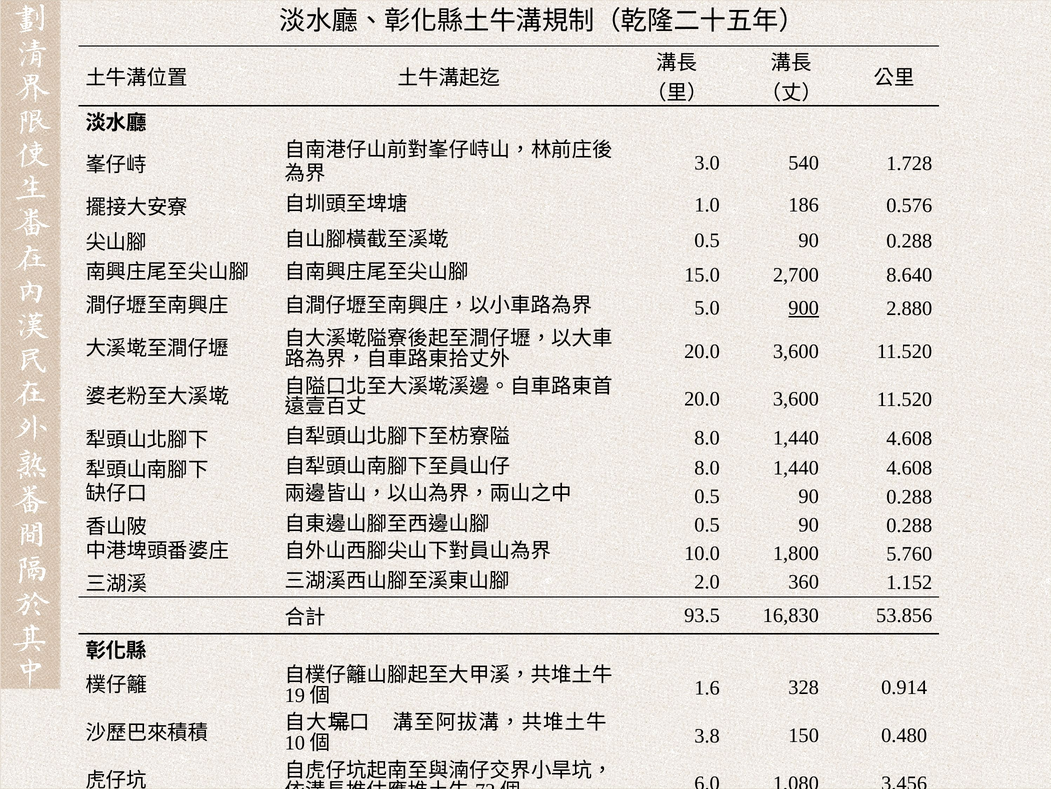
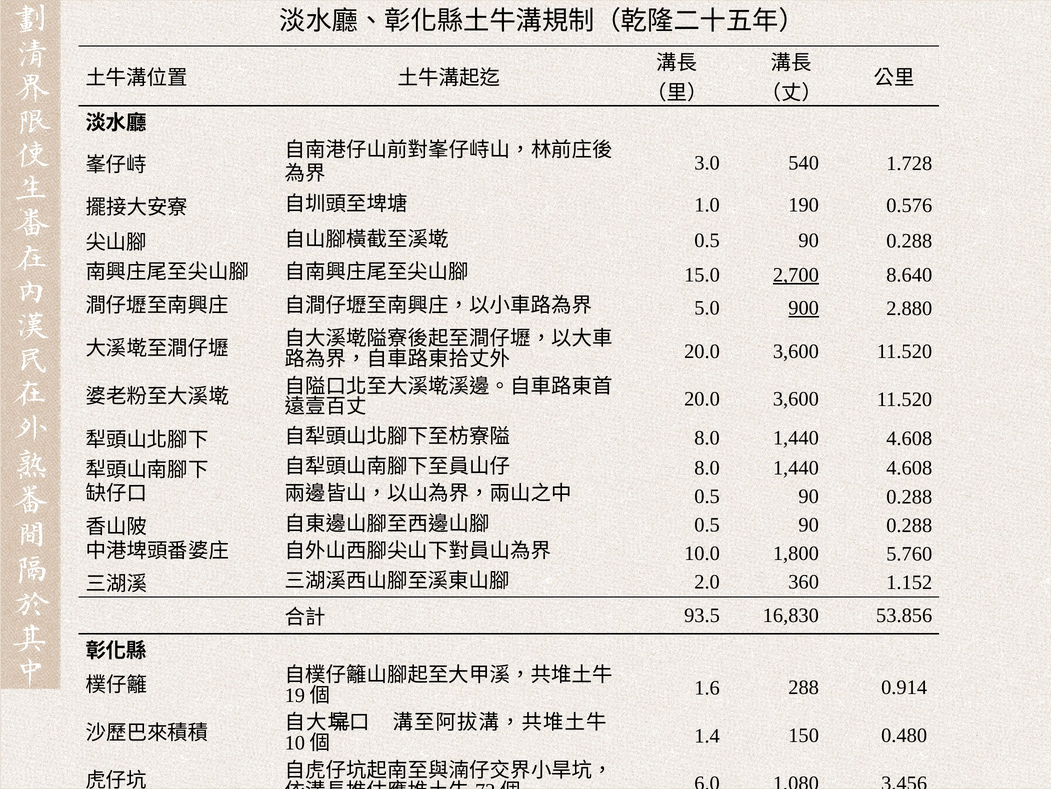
186: 186 -> 190
2,700 underline: none -> present
328: 328 -> 288
3.8: 3.8 -> 1.4
